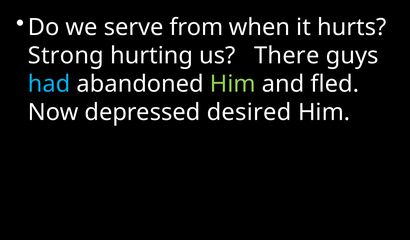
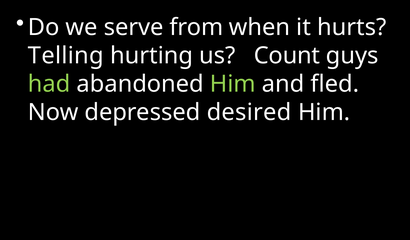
Strong: Strong -> Telling
There: There -> Count
had colour: light blue -> light green
